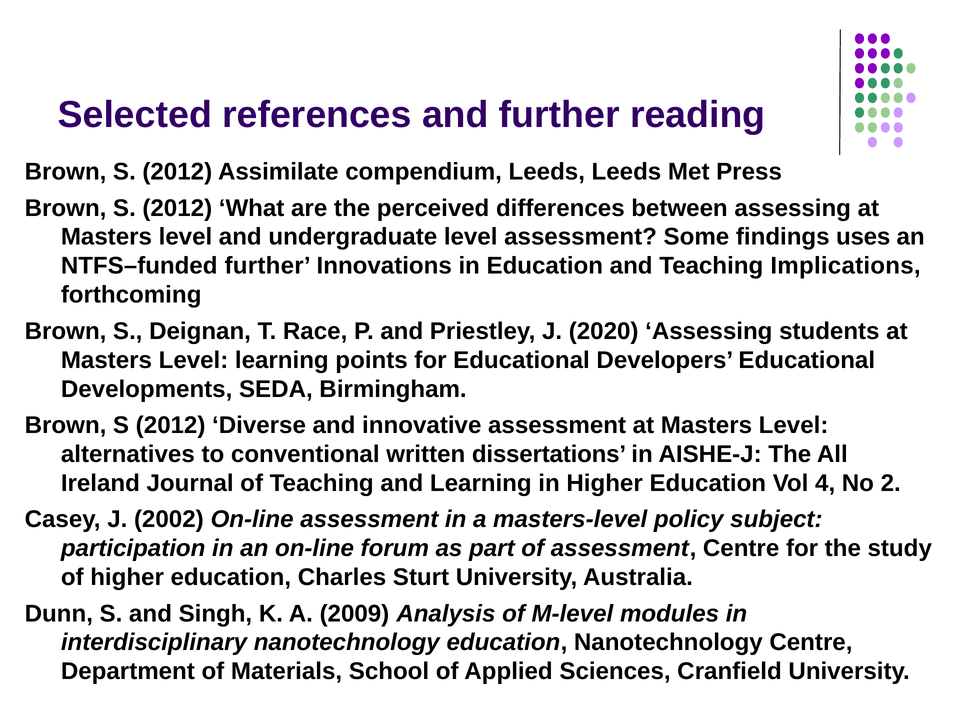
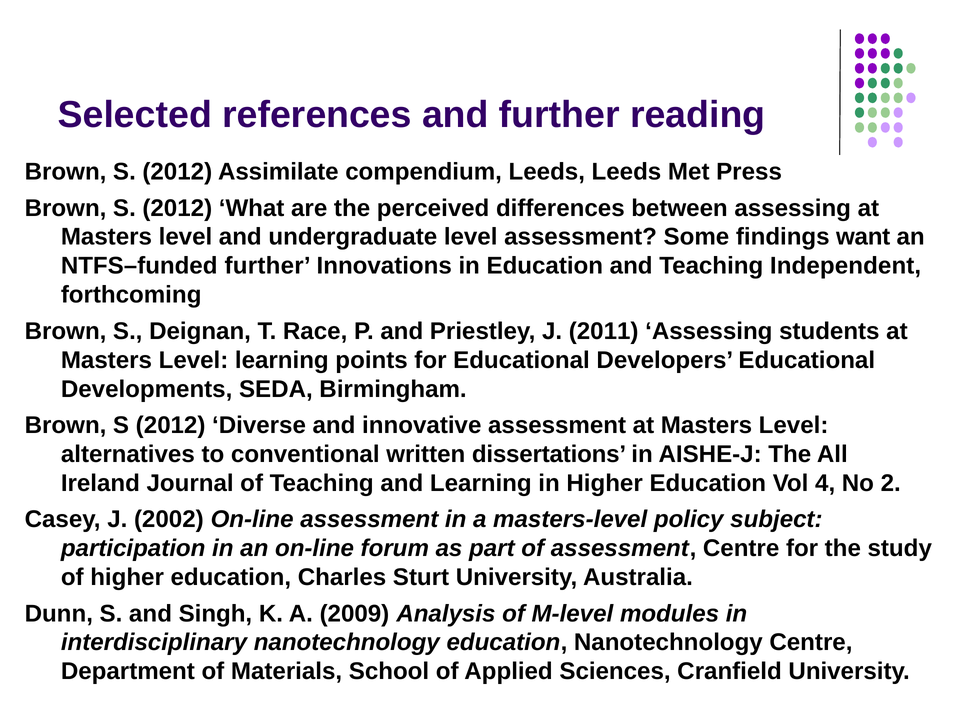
uses: uses -> want
Implications: Implications -> Independent
2020: 2020 -> 2011
